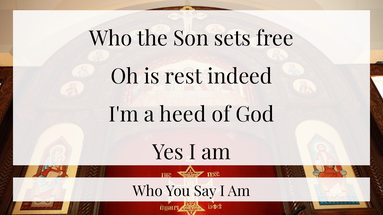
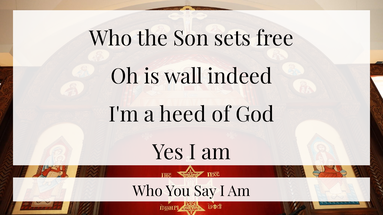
rest: rest -> wall
